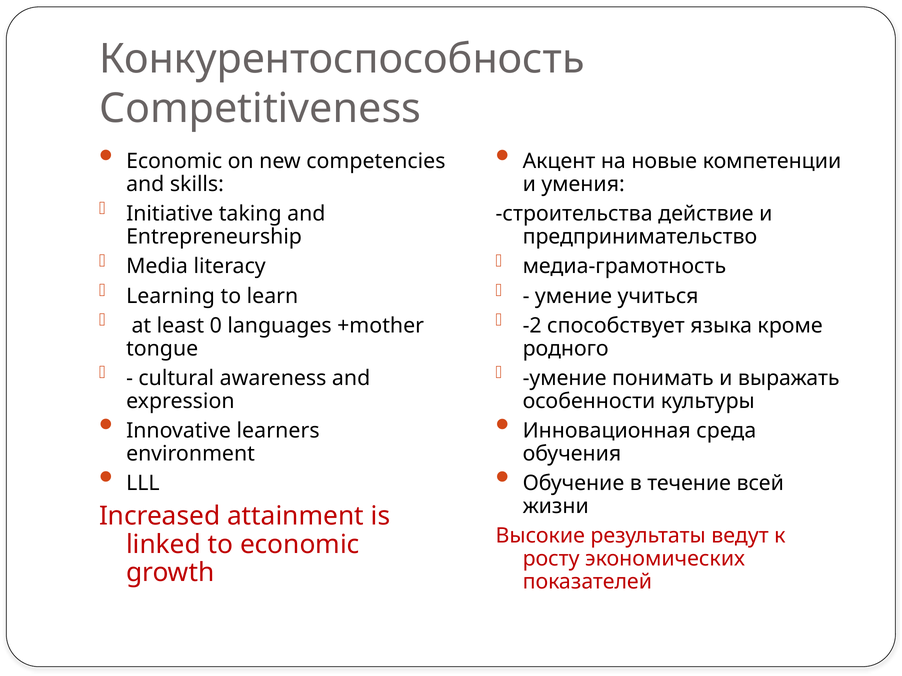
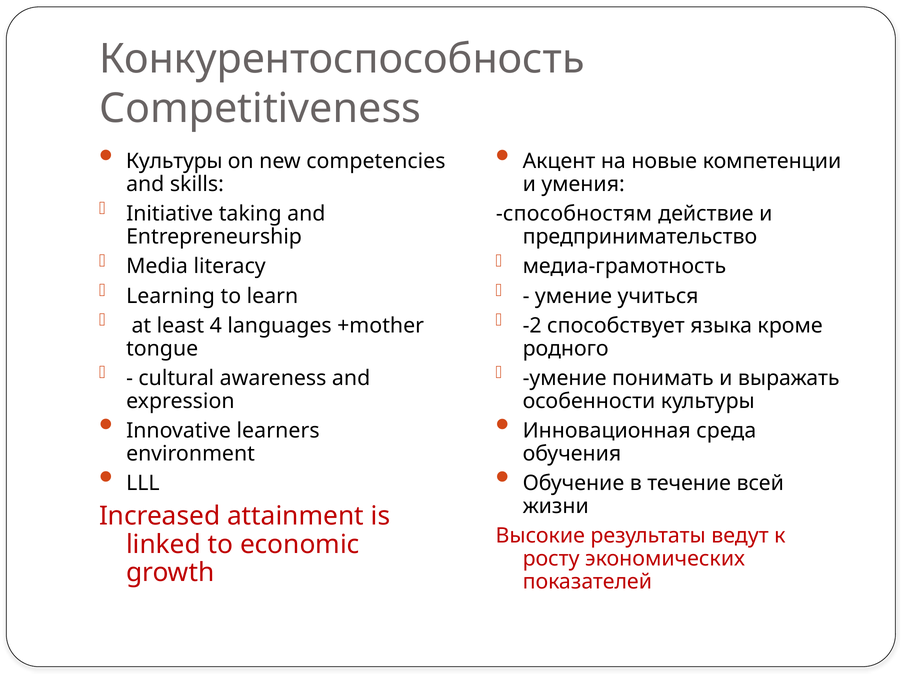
Economic at (174, 162): Economic -> Культуры
строительства: строительства -> способностям
0: 0 -> 4
